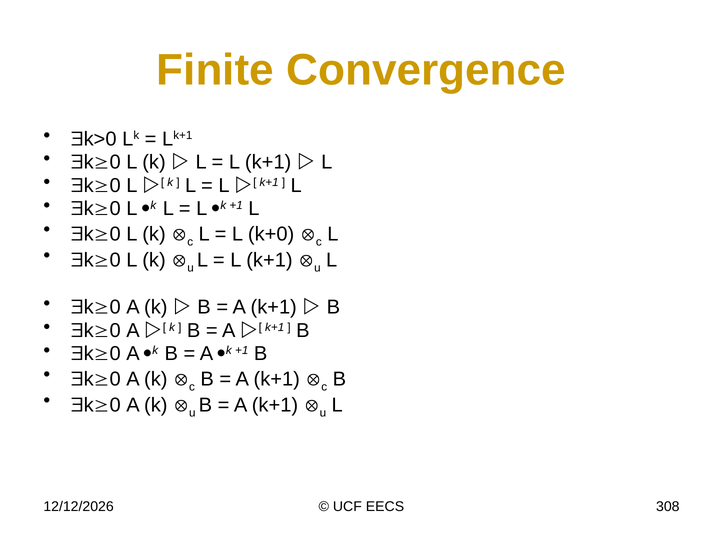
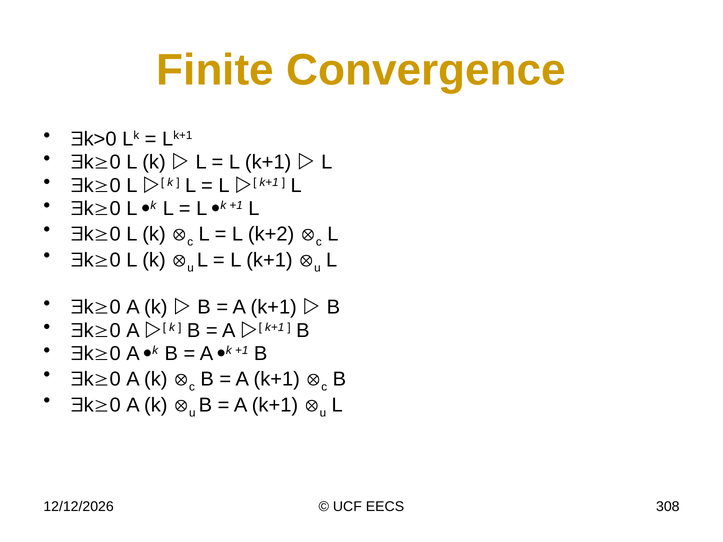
k+0: k+0 -> k+2
